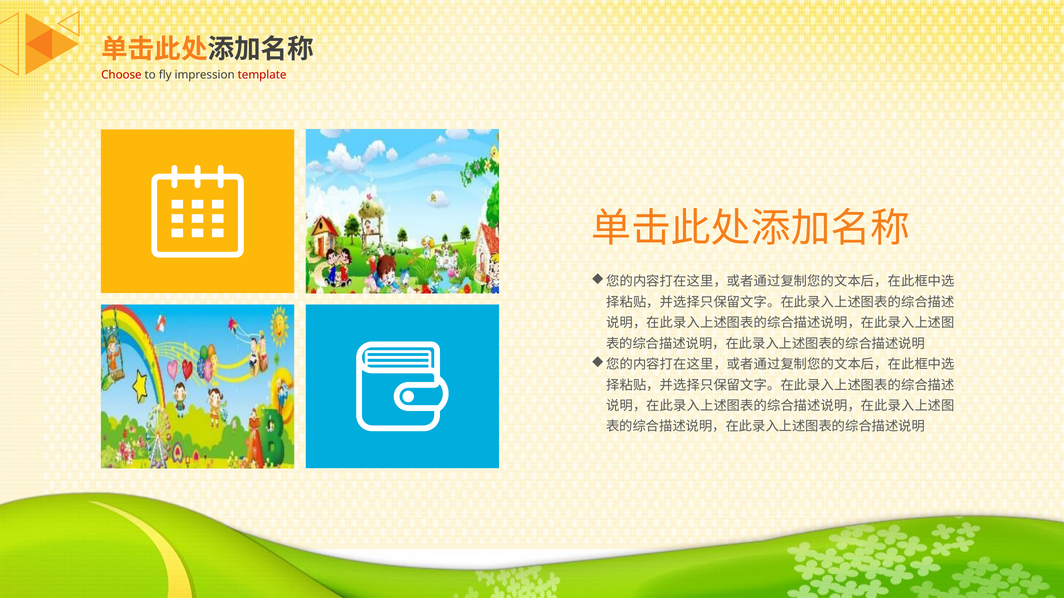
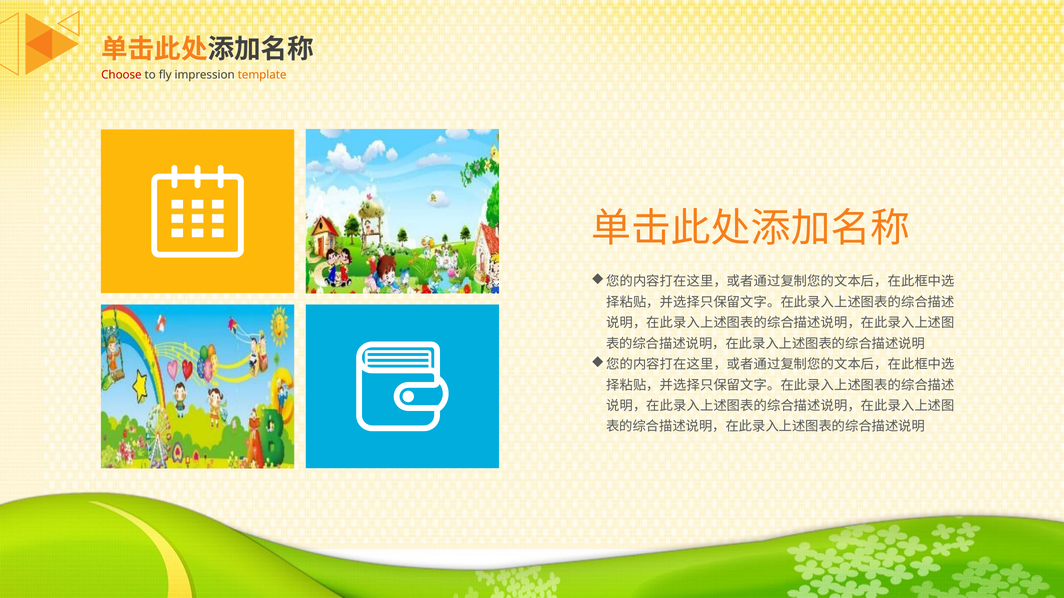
template colour: red -> orange
